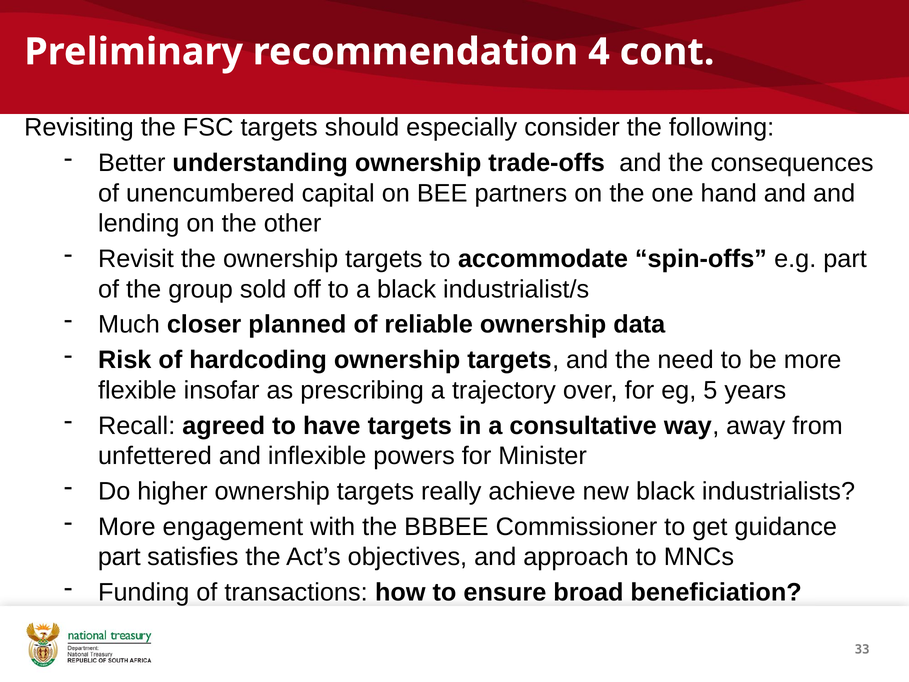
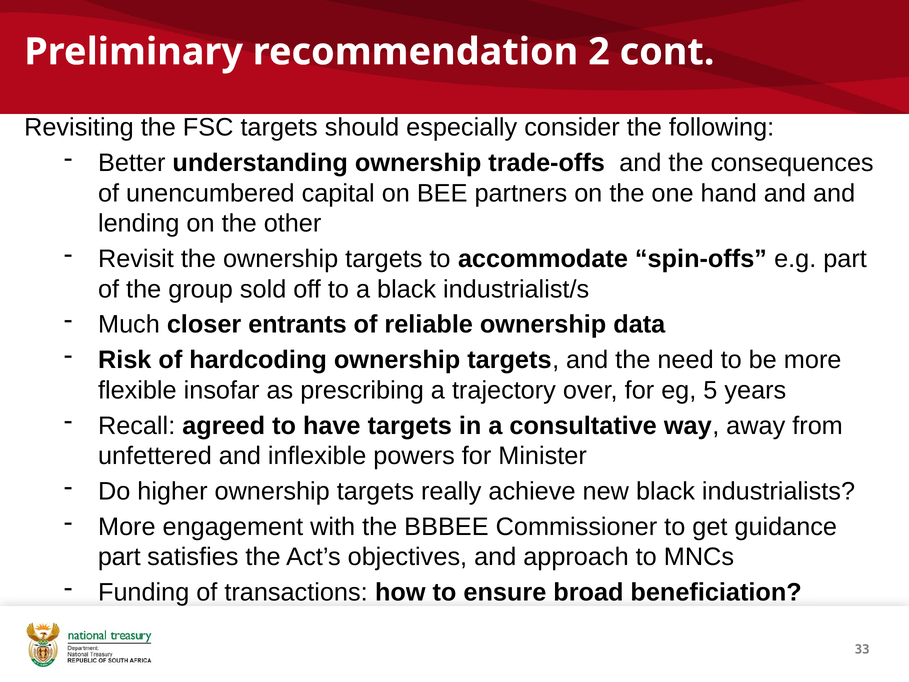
4: 4 -> 2
planned: planned -> entrants
